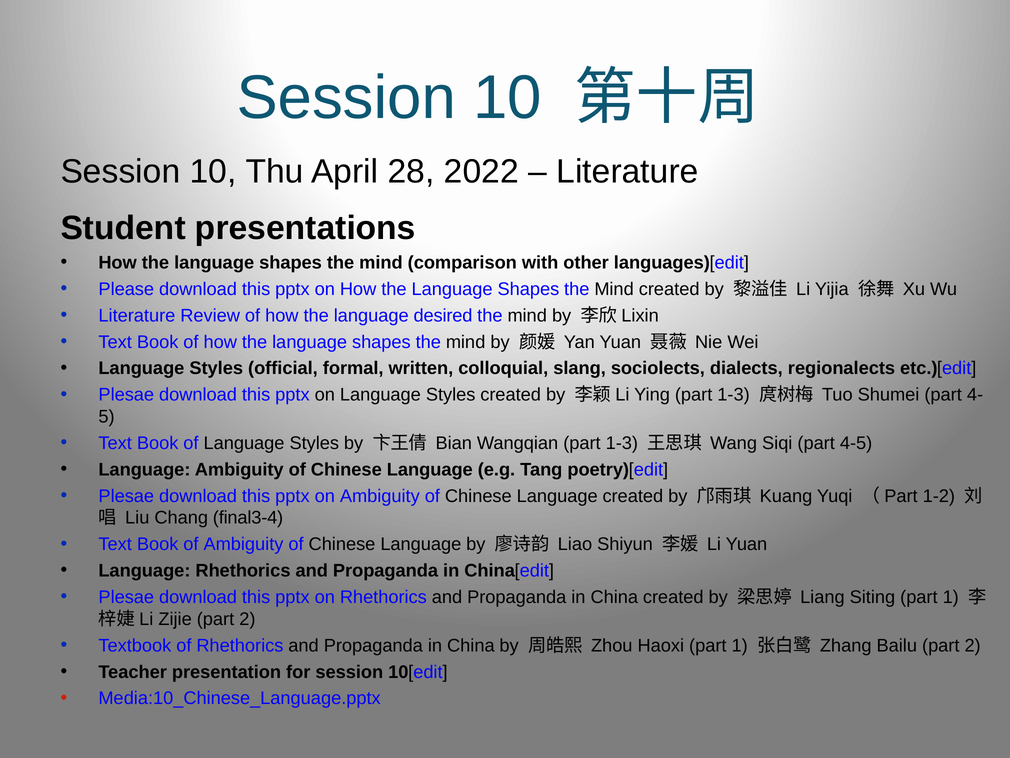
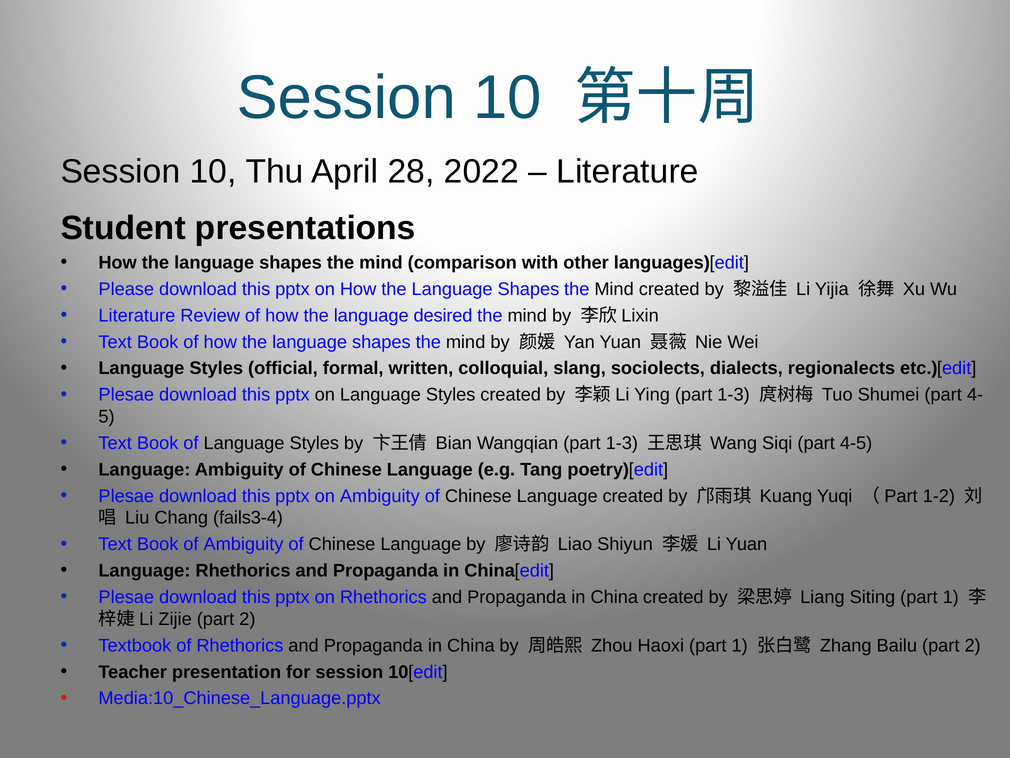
final3-4: final3-4 -> fails3-4
